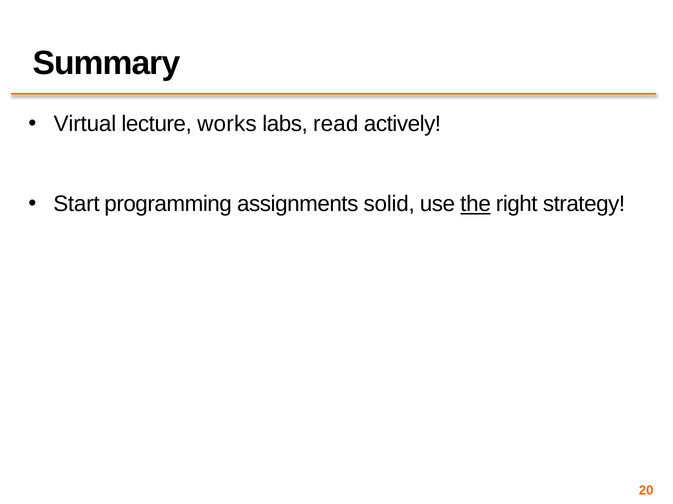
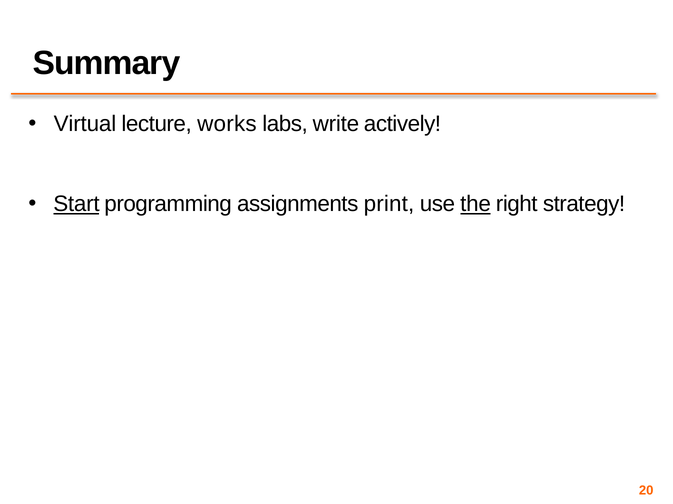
read: read -> write
Start underline: none -> present
solid: solid -> print
